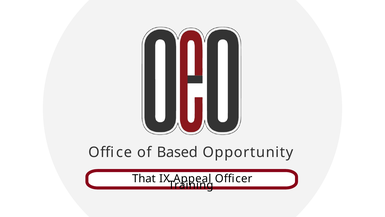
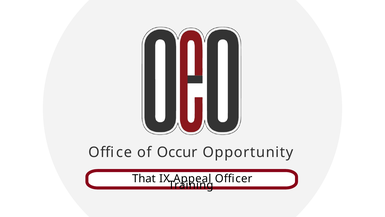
Based: Based -> Occur
